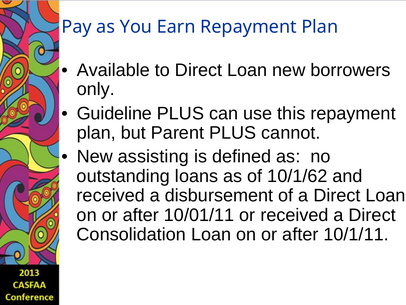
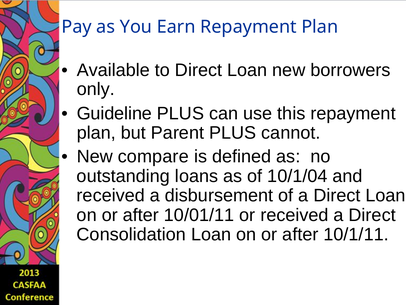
assisting: assisting -> compare
10/1/62: 10/1/62 -> 10/1/04
